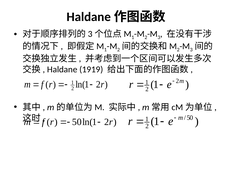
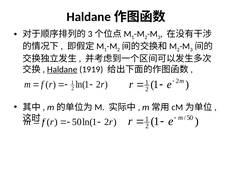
Haldane underline: none -> present
